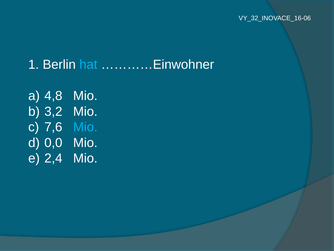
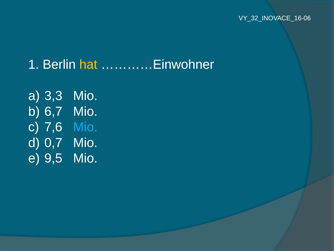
hat colour: light blue -> yellow
4,8: 4,8 -> 3,3
3,2: 3,2 -> 6,7
0,0: 0,0 -> 0,7
2,4: 2,4 -> 9,5
